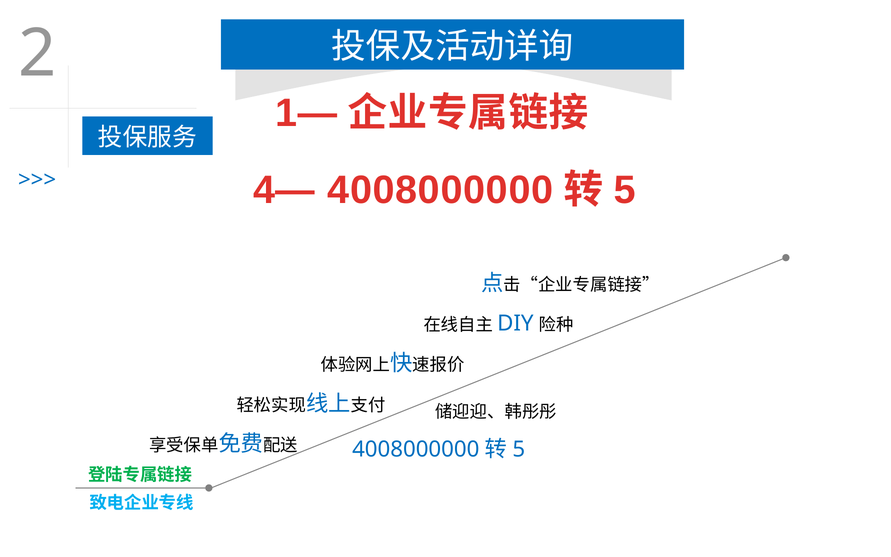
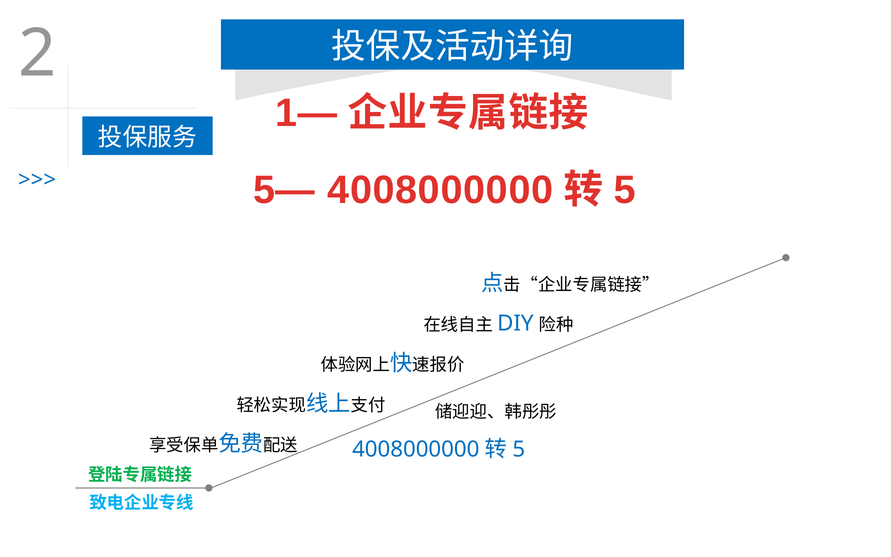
4—: 4— -> 5—
